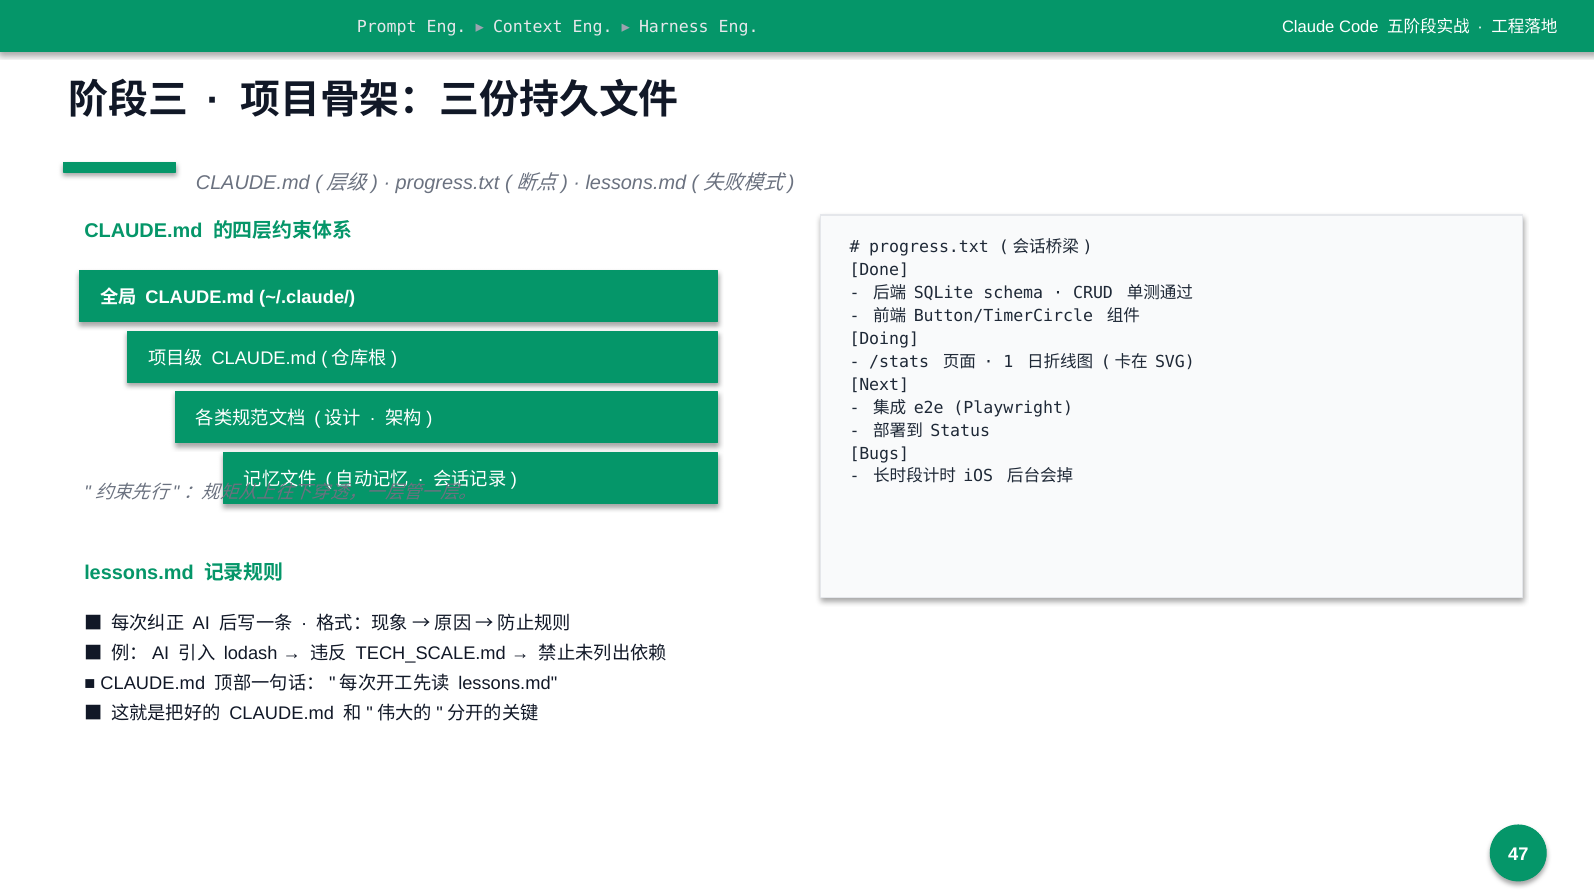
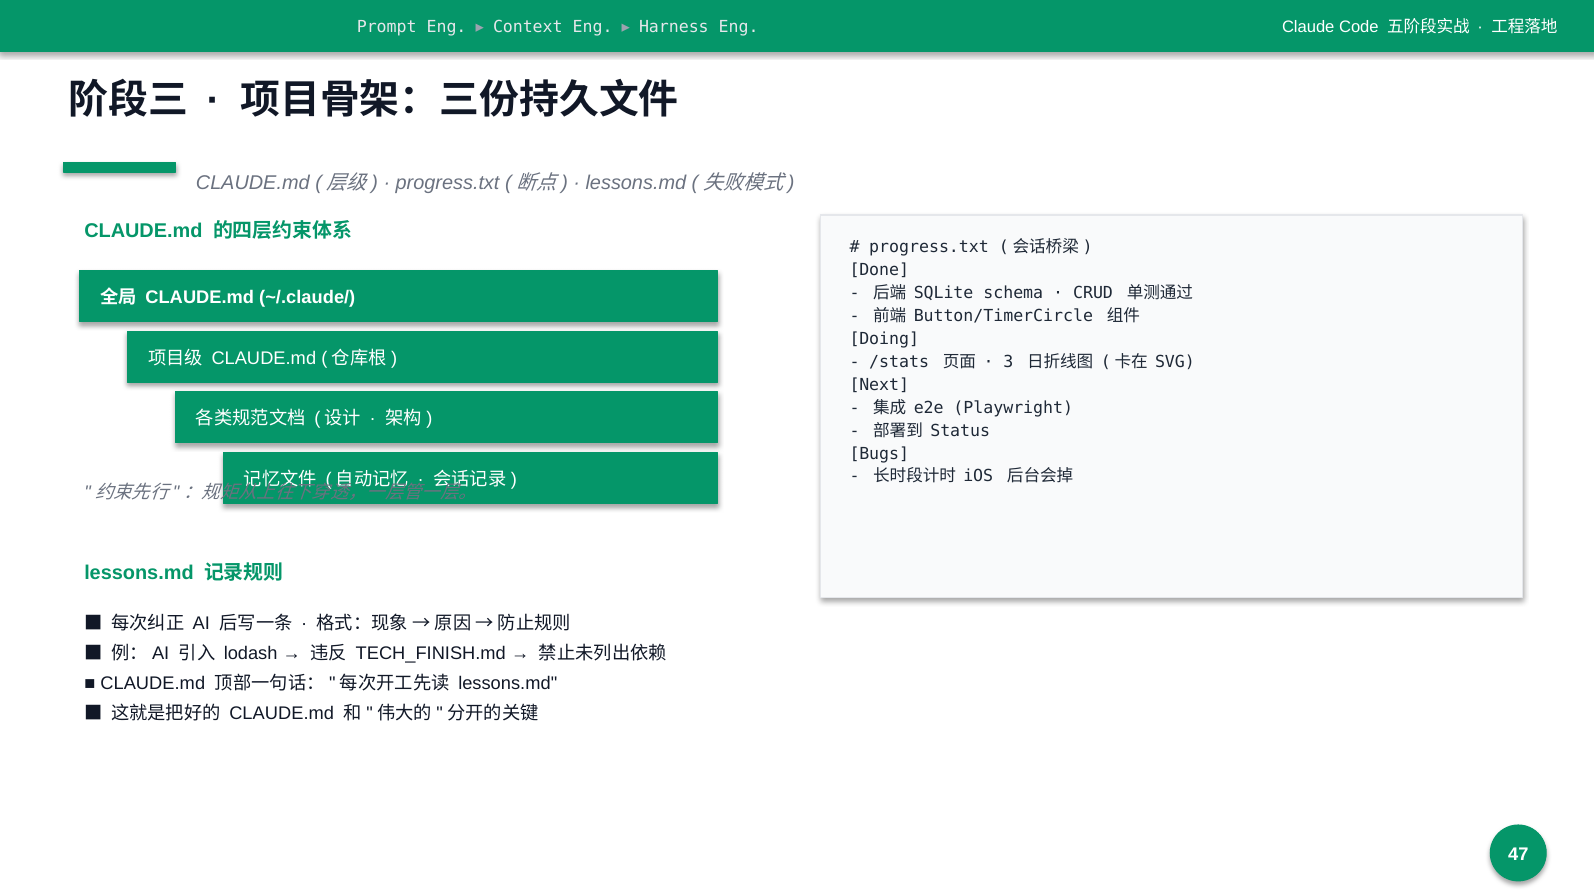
1: 1 -> 3
TECH_SCALE.md: TECH_SCALE.md -> TECH_FINISH.md
